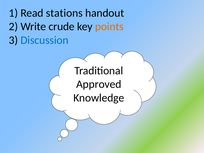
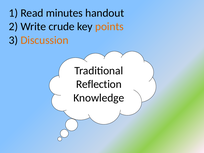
stations: stations -> minutes
Discussion colour: blue -> orange
Approved: Approved -> Reflection
